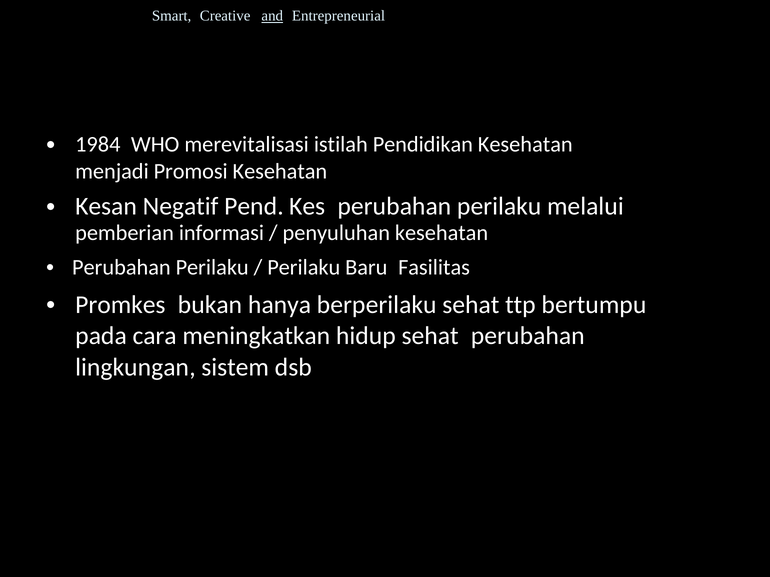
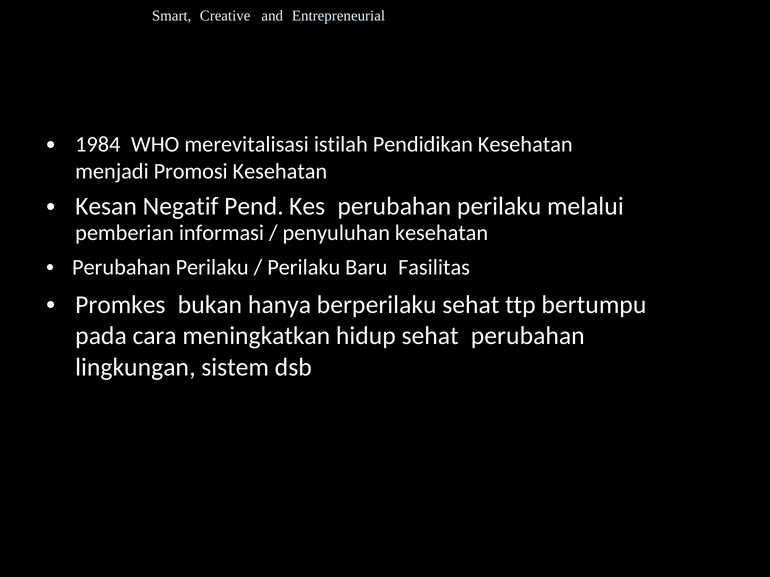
and underline: present -> none
